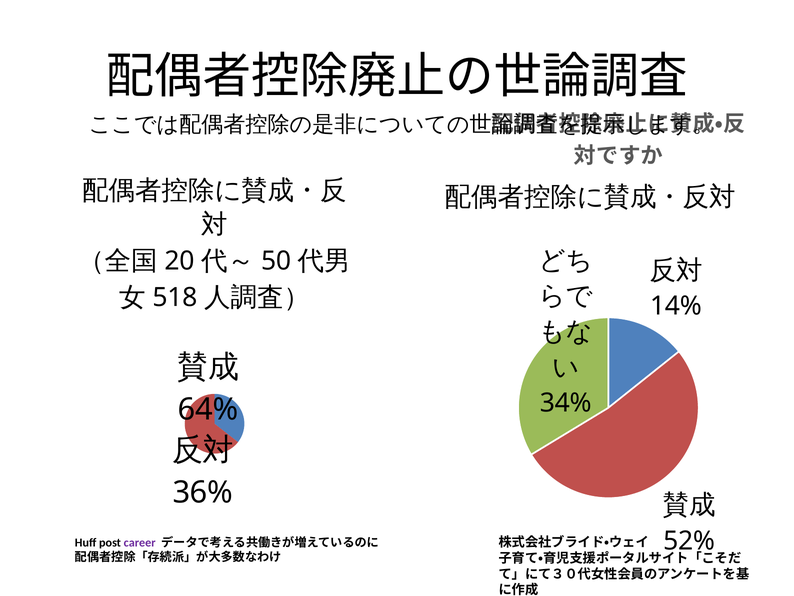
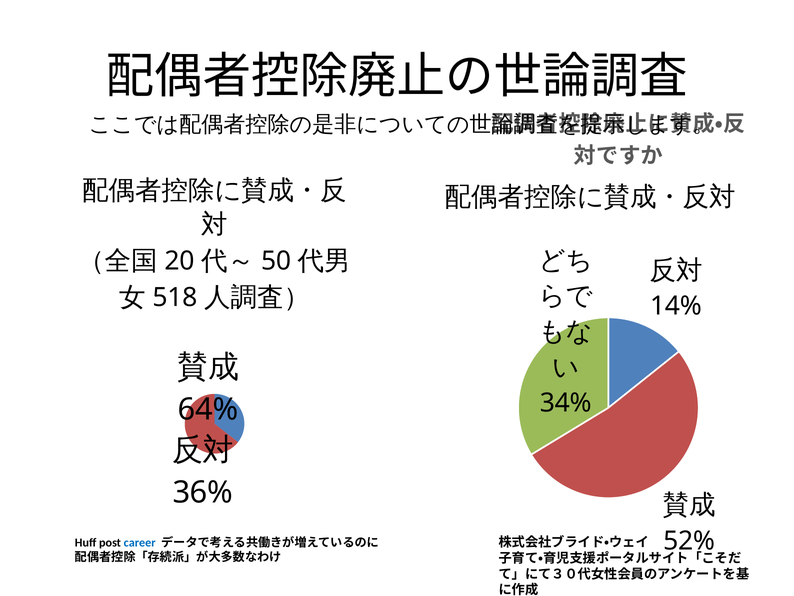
career colour: purple -> blue
